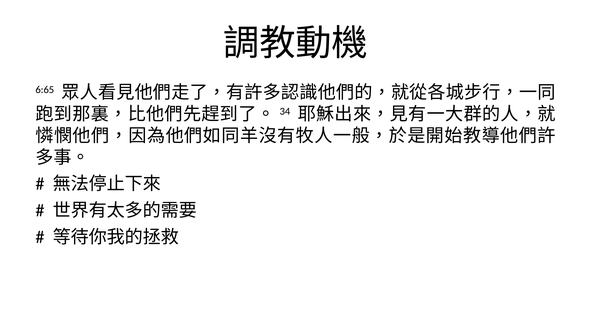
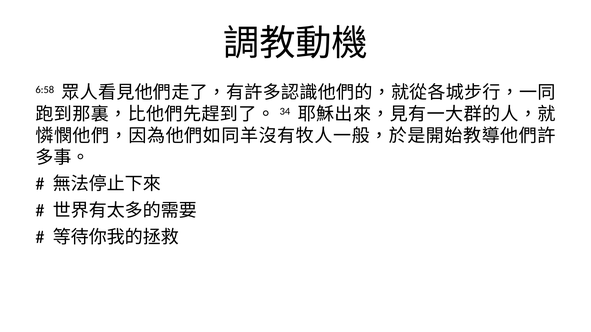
6:65: 6:65 -> 6:58
